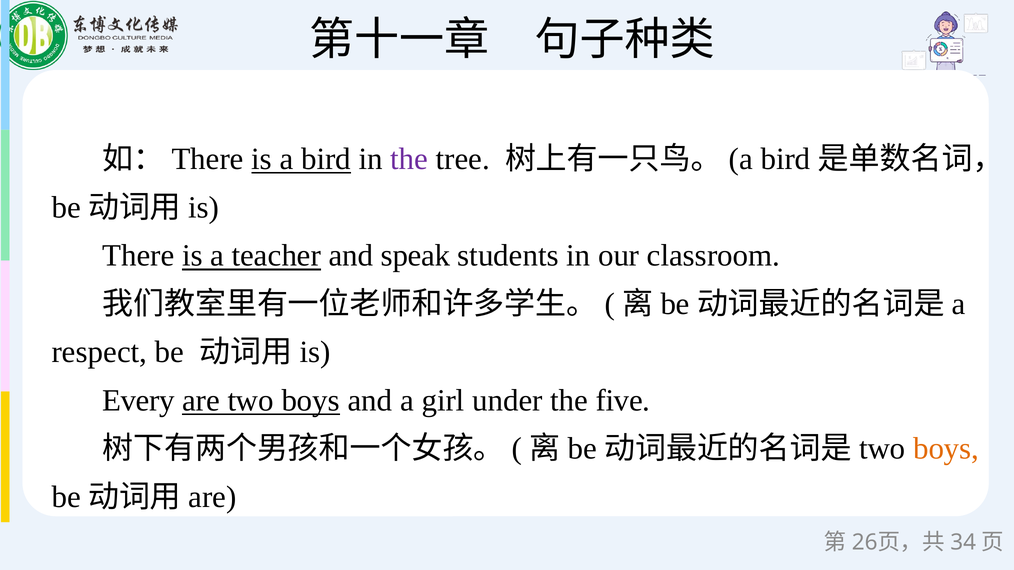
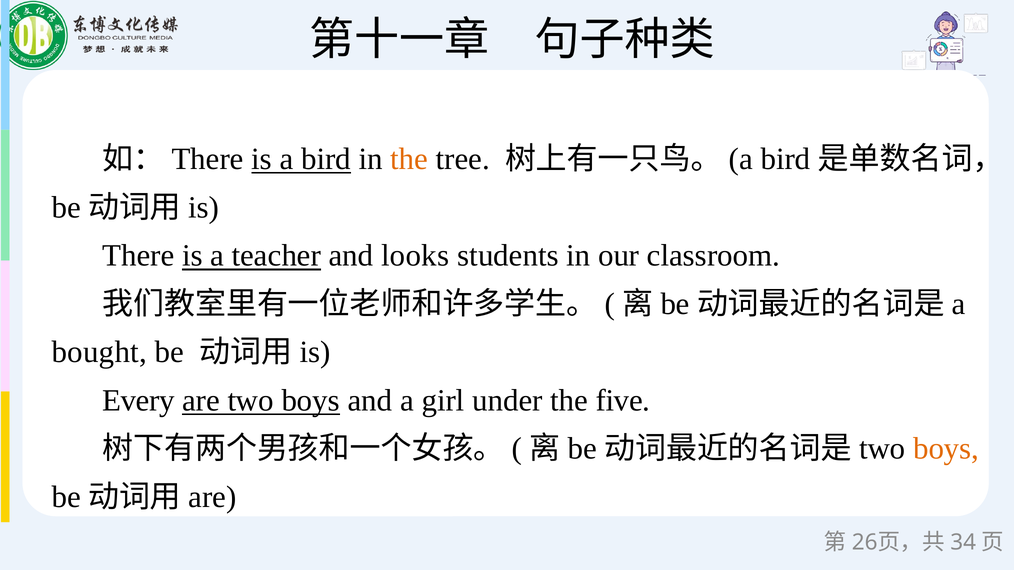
the at (409, 159) colour: purple -> orange
speak: speak -> looks
respect: respect -> bought
